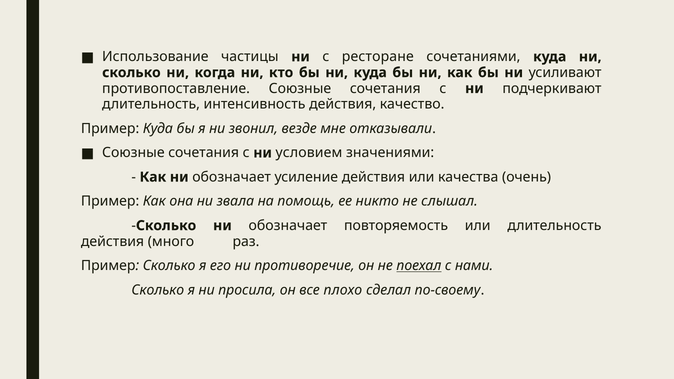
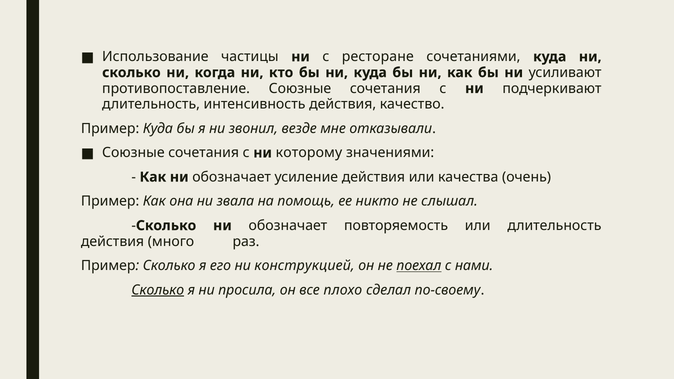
условием: условием -> которому
противоречие: противоречие -> конструкцией
Сколько at (158, 290) underline: none -> present
